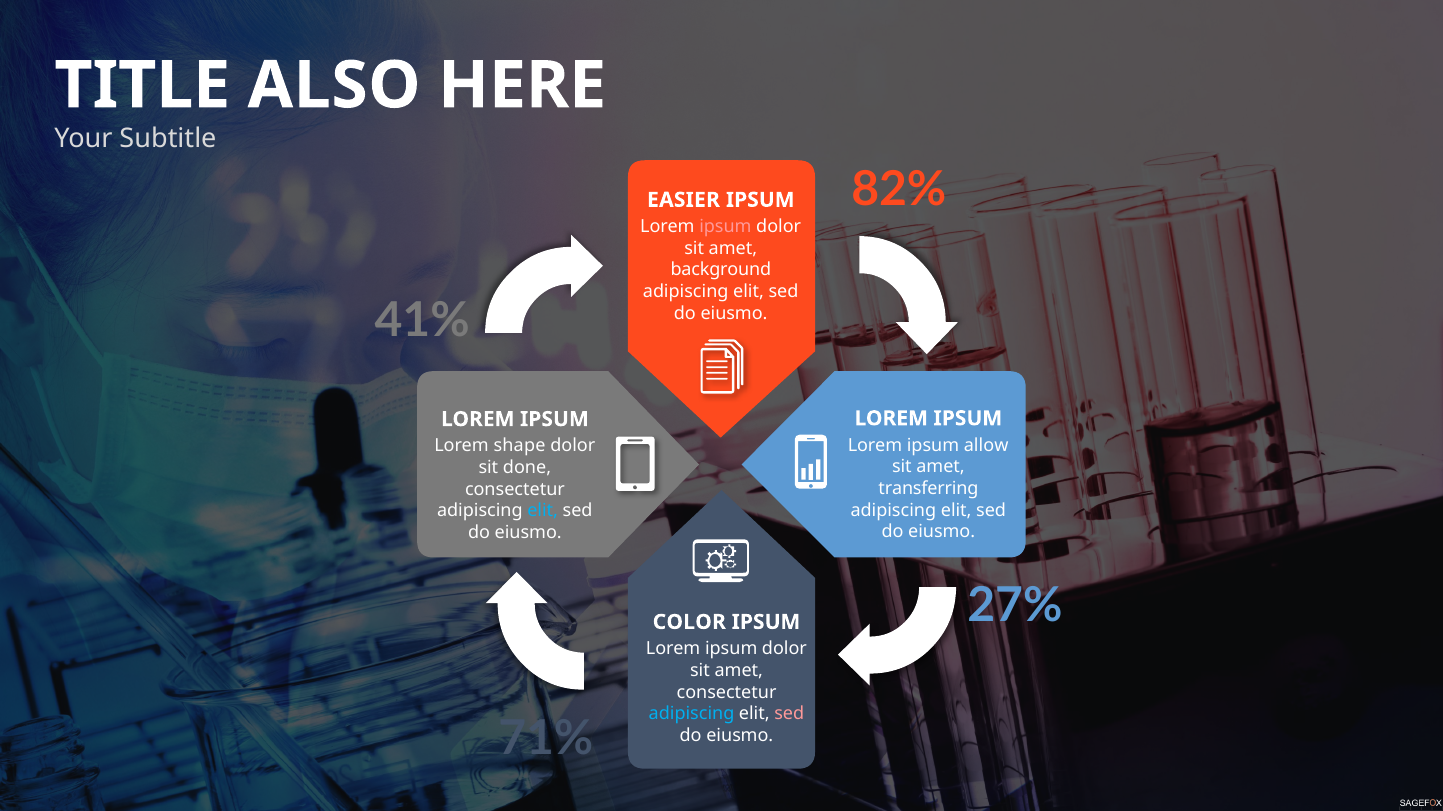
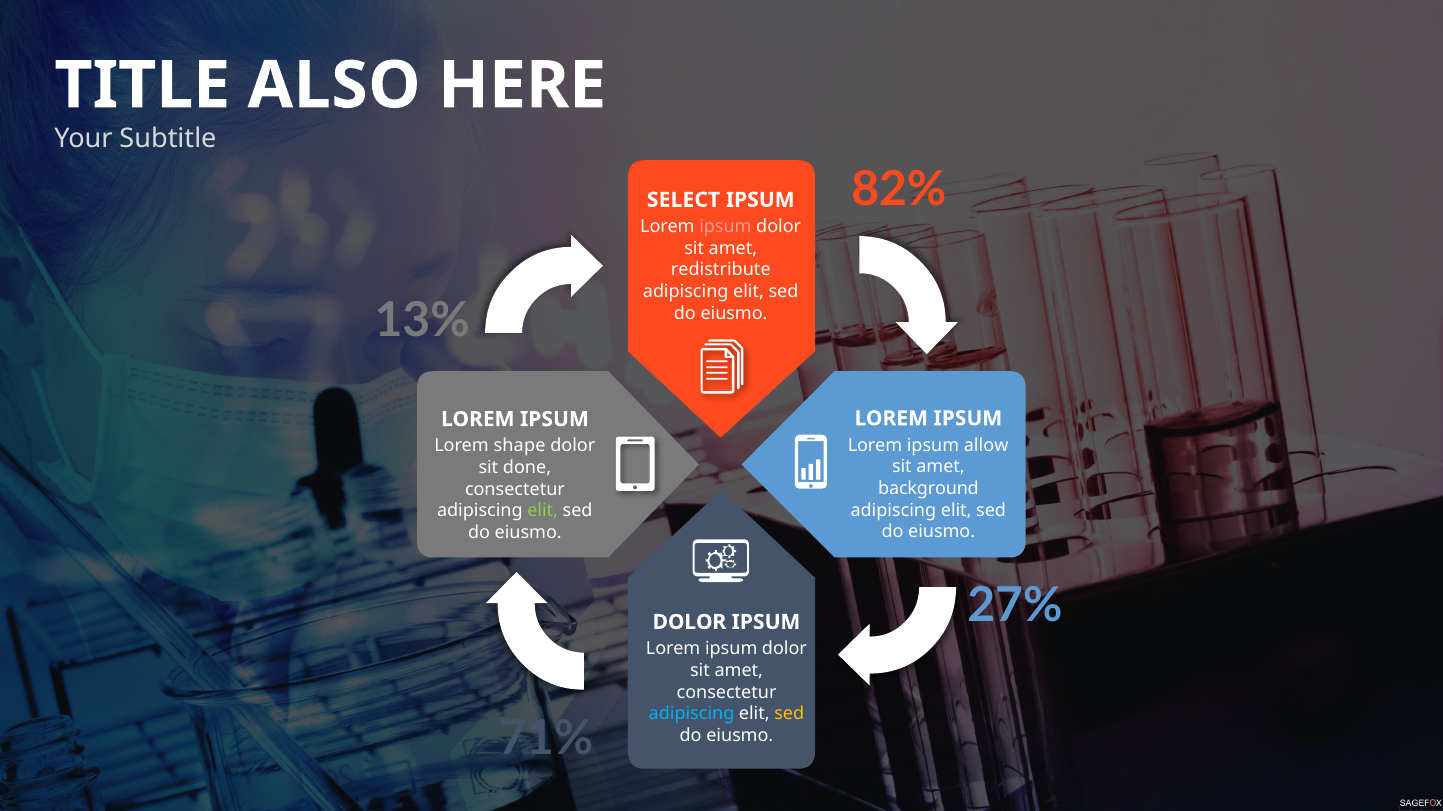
EASIER: EASIER -> SELECT
background: background -> redistribute
41%: 41% -> 13%
transferring: transferring -> background
elit at (543, 511) colour: light blue -> light green
COLOR at (689, 623): COLOR -> DOLOR
sed at (789, 714) colour: pink -> yellow
